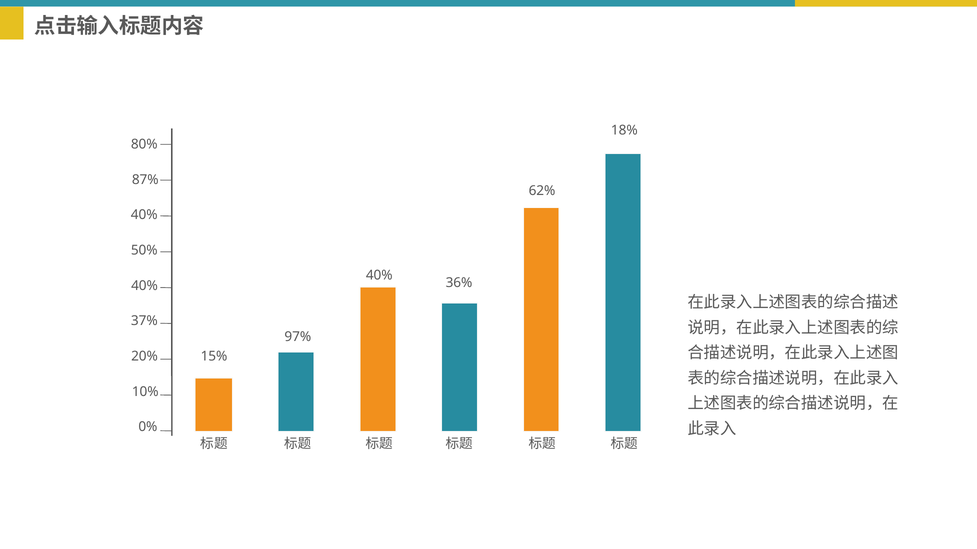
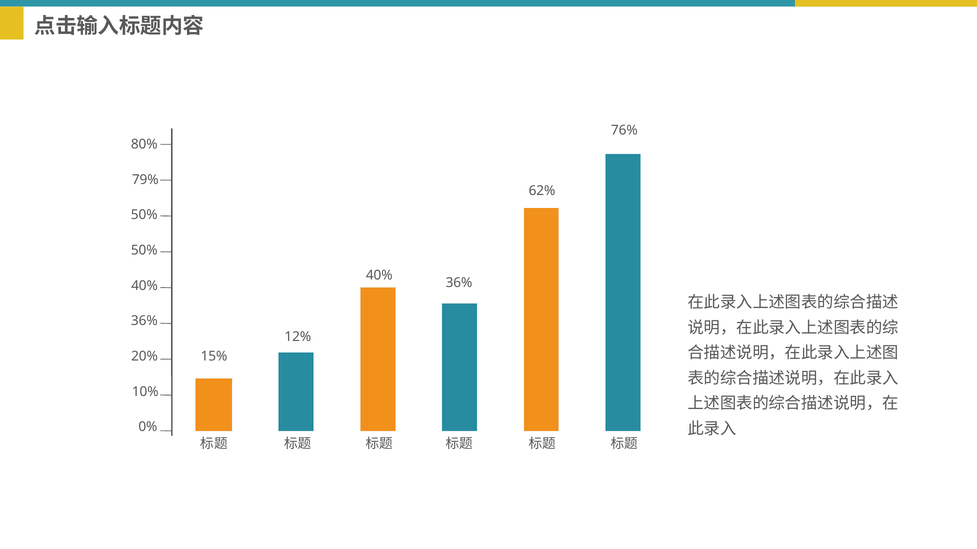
18%: 18% -> 76%
87%: 87% -> 79%
40% at (144, 215): 40% -> 50%
37% at (144, 321): 37% -> 36%
97%: 97% -> 12%
